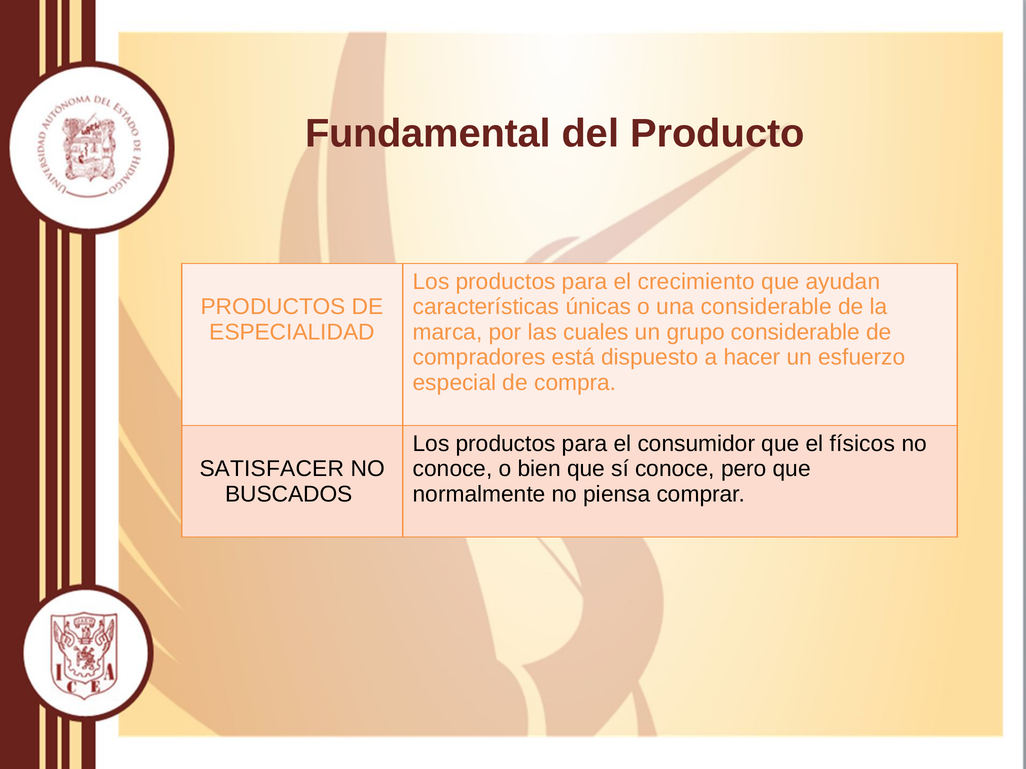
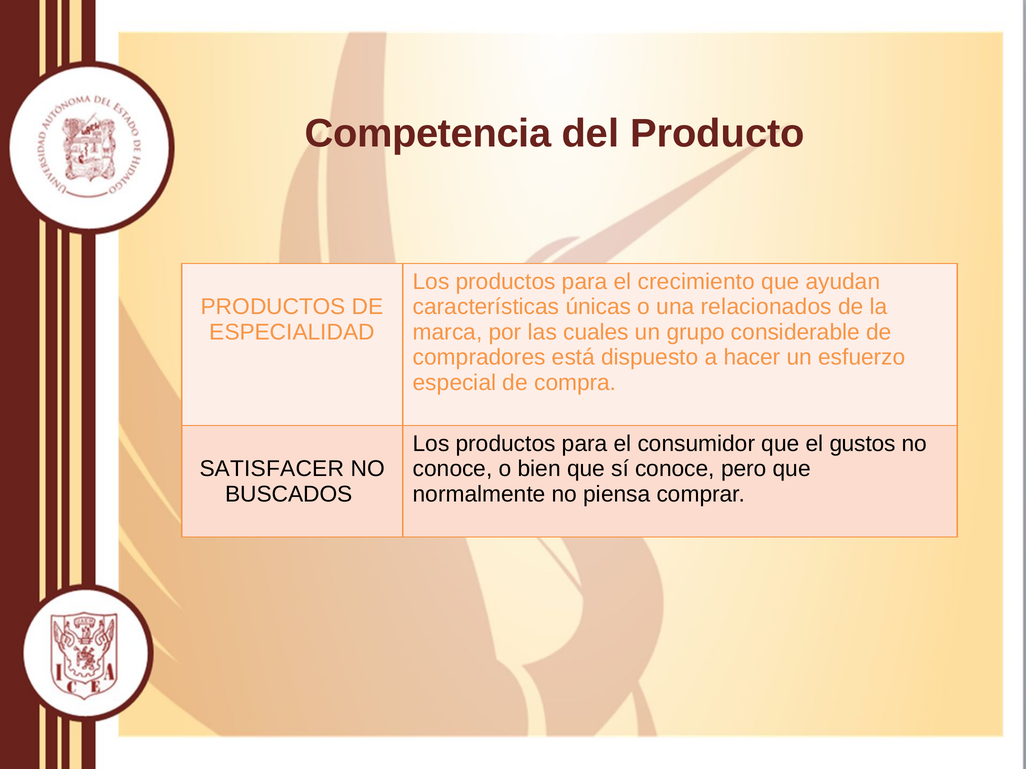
Fundamental: Fundamental -> Competencia
una considerable: considerable -> relacionados
físicos: físicos -> gustos
